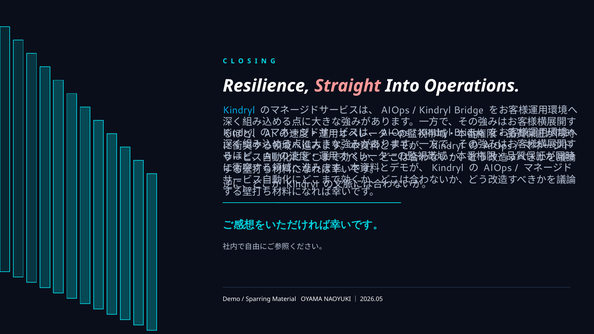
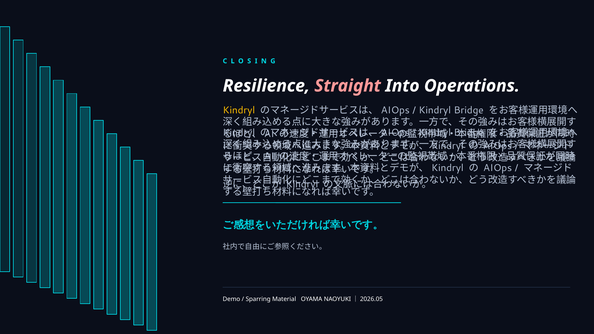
Kindryl at (239, 110) colour: light blue -> yellow
